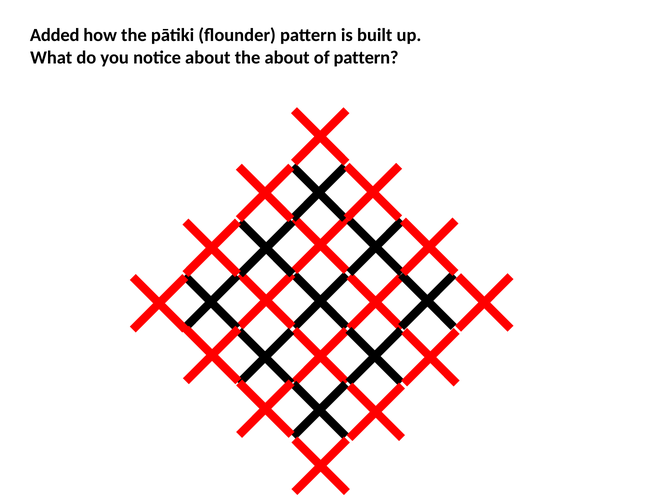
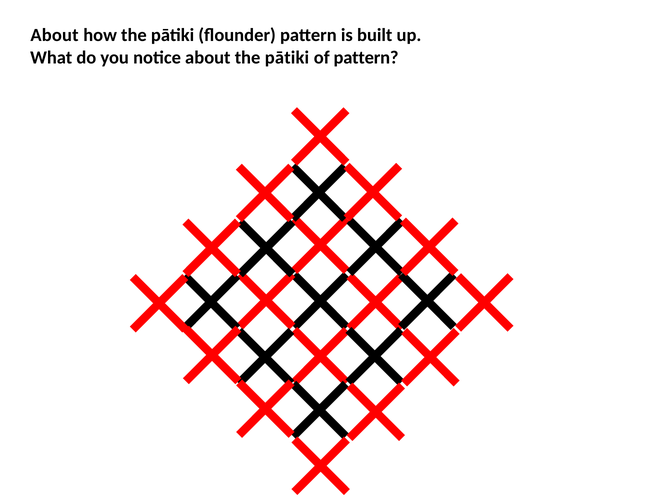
Added at (55, 35): Added -> About
about the about: about -> pātiki
